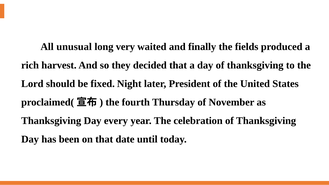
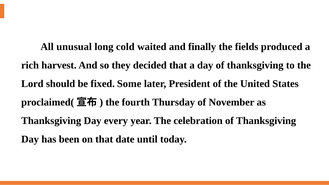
very: very -> cold
Night: Night -> Some
